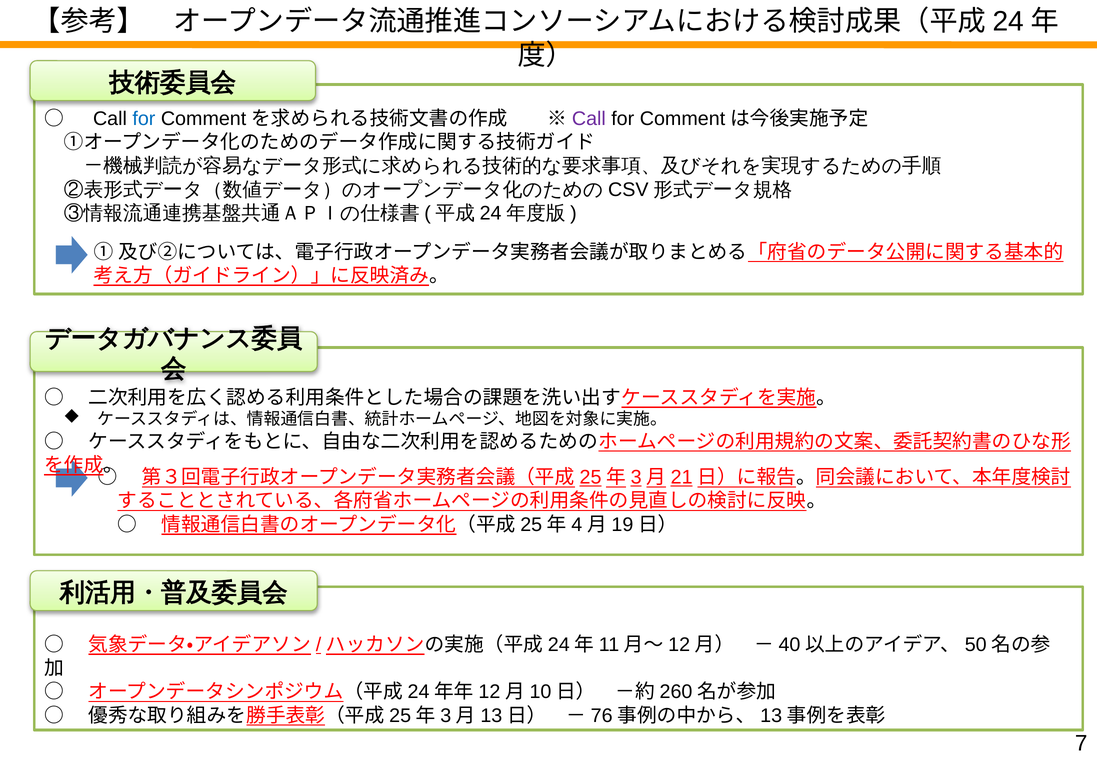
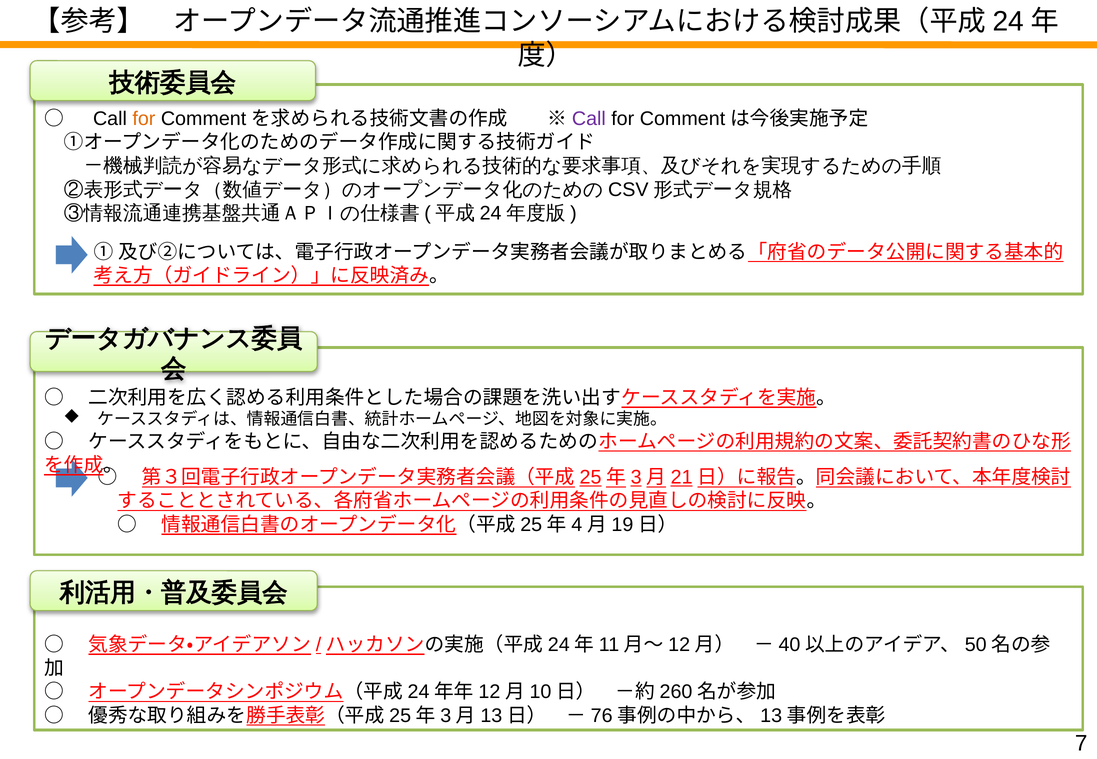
for at (144, 119) colour: blue -> orange
